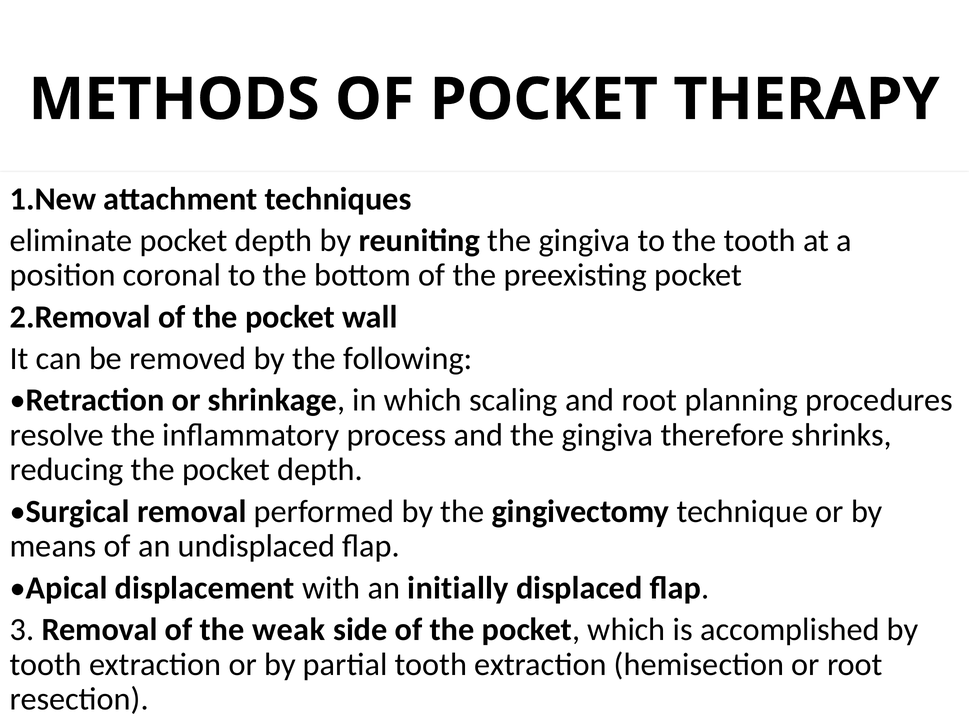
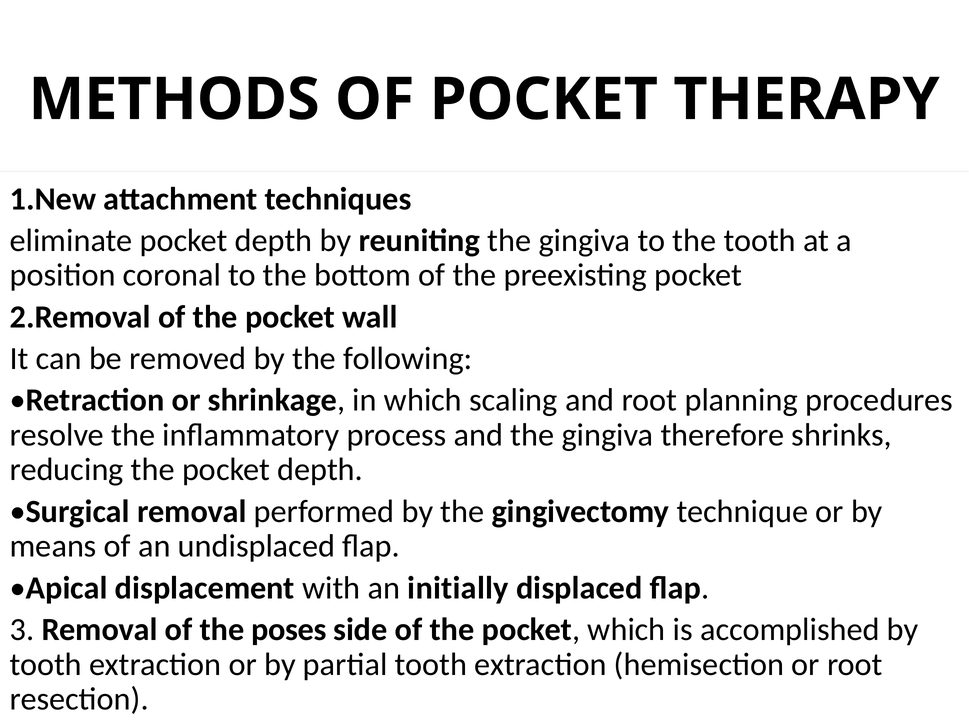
weak: weak -> poses
